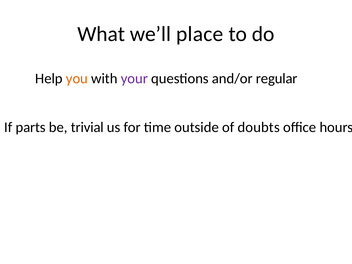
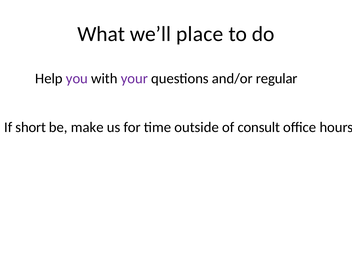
you colour: orange -> purple
parts: parts -> short
trivial: trivial -> make
doubts: doubts -> consult
